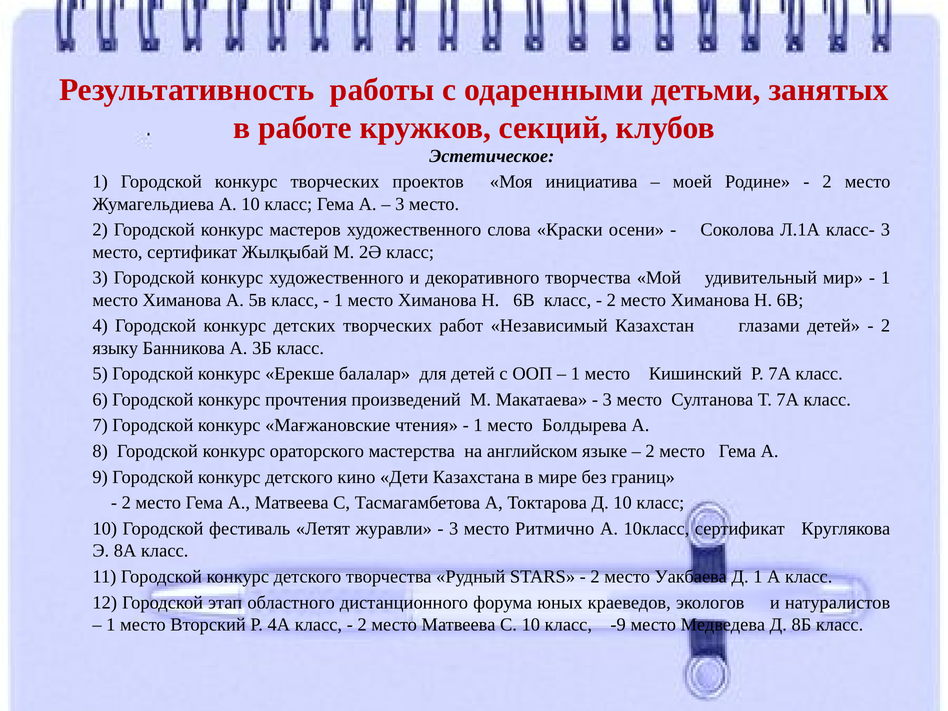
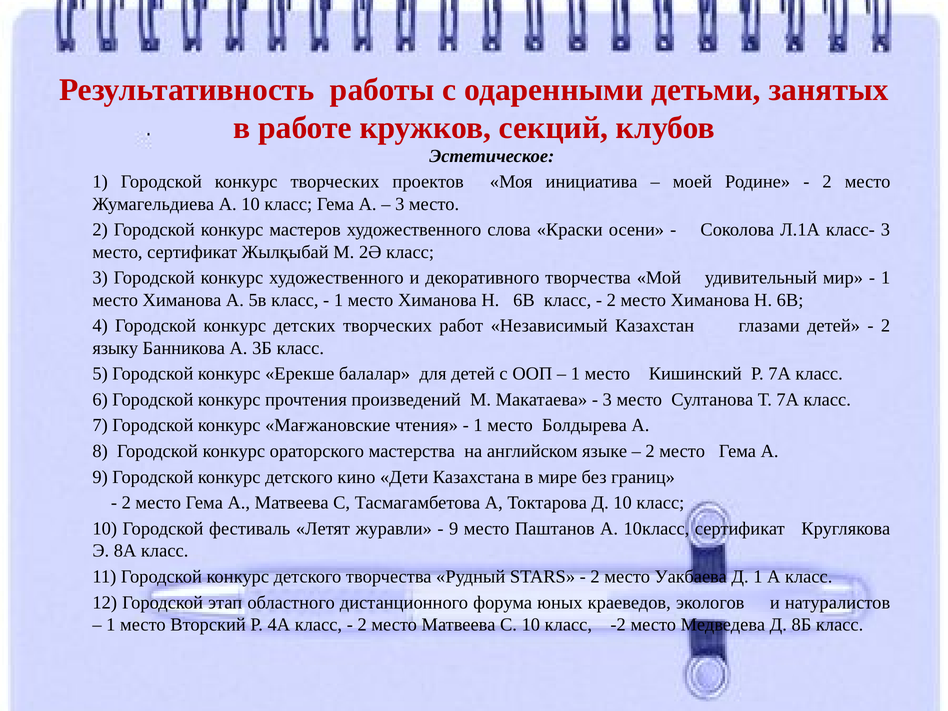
3 at (454, 529): 3 -> 9
Ритмично: Ритмично -> Паштанов
-9: -9 -> -2
